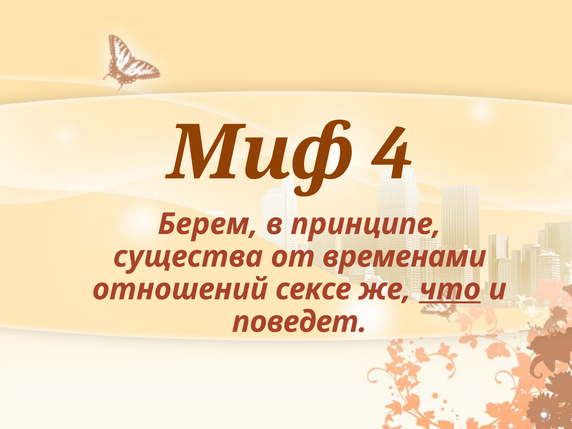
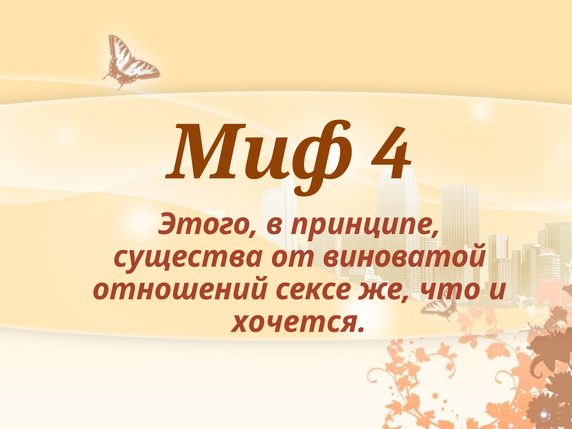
Берем: Берем -> Этого
временами: временами -> виноватой
что underline: present -> none
поведет: поведет -> хочется
